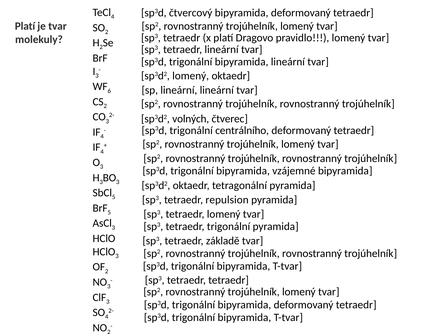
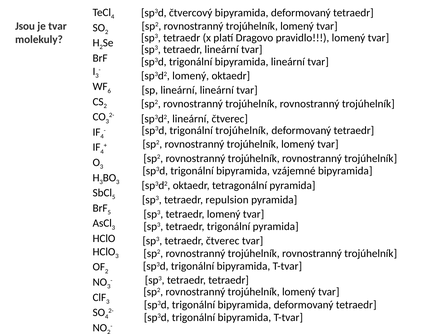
Platí at (25, 26): Platí -> Jsou
sp3d2 volných: volných -> lineární
trigonální centrálního: centrálního -> trojúhelník
tetraedr základě: základě -> čtverec
